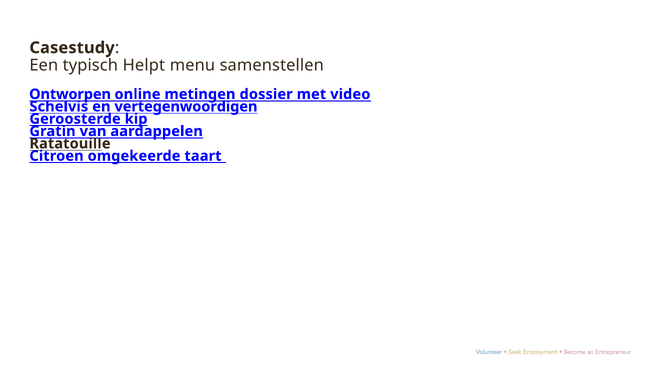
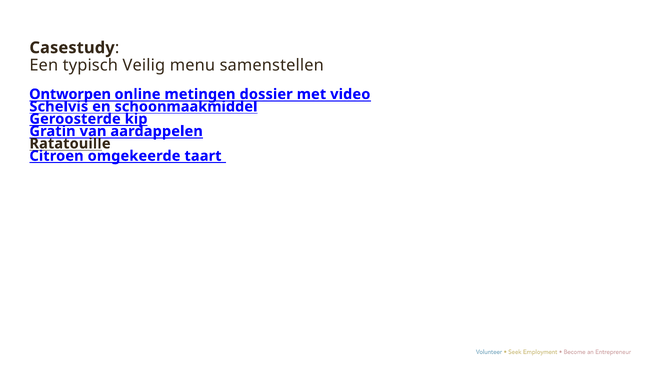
Helpt: Helpt -> Veilig
vertegenwoordigen: vertegenwoordigen -> schoonmaakmiddel
